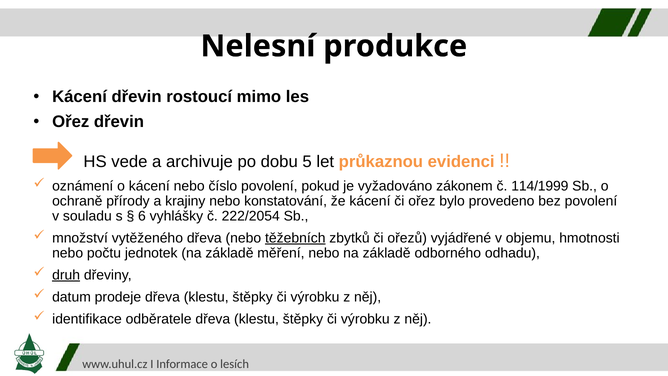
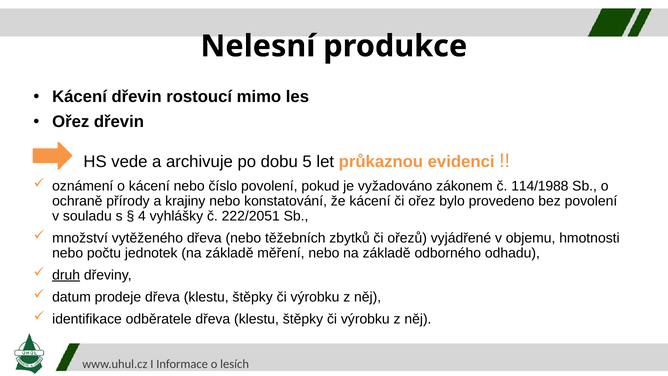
114/1999: 114/1999 -> 114/1988
6: 6 -> 4
222/2054: 222/2054 -> 222/2051
těžebních underline: present -> none
